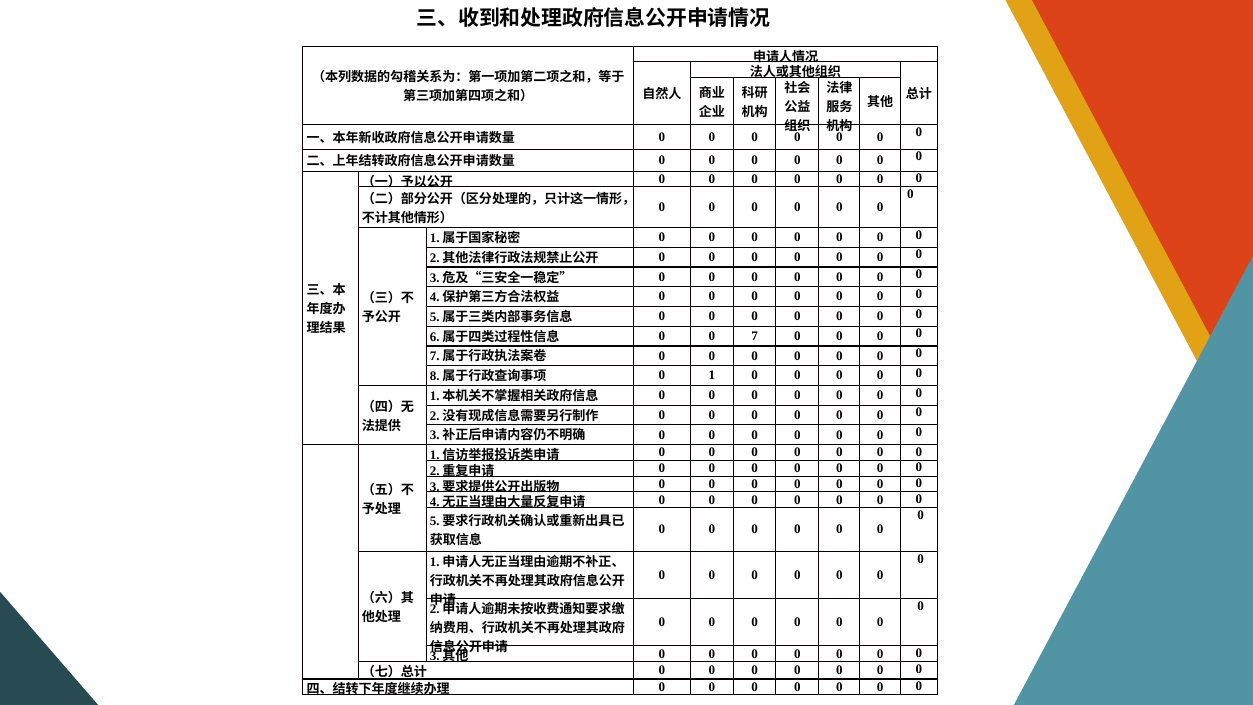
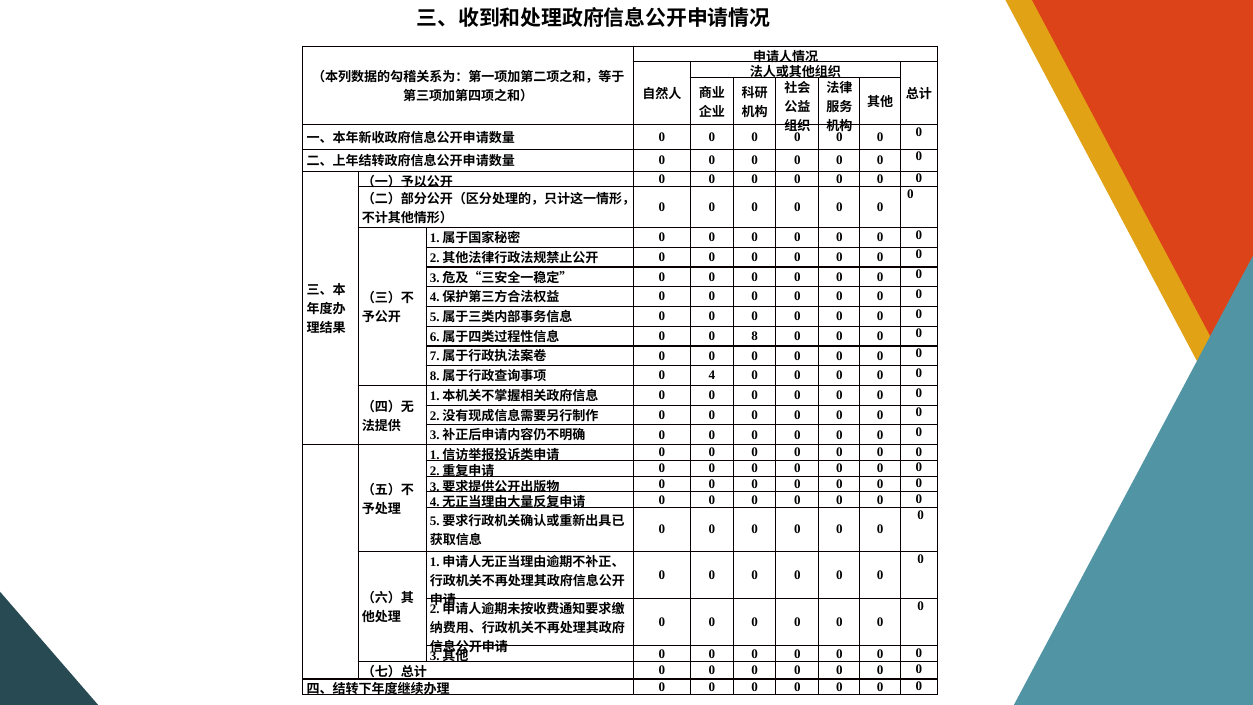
7: 7 -> 8
1: 1 -> 4
